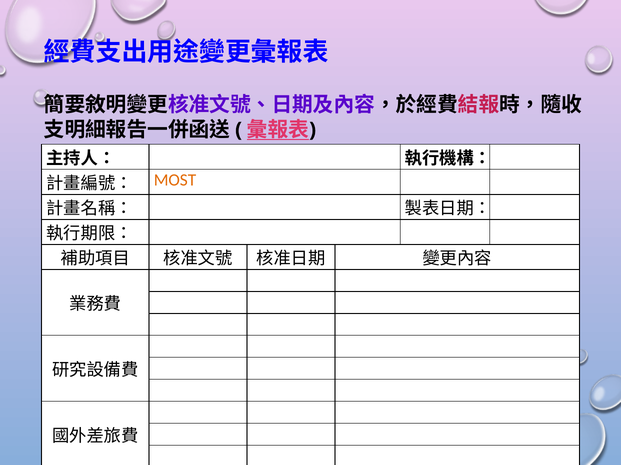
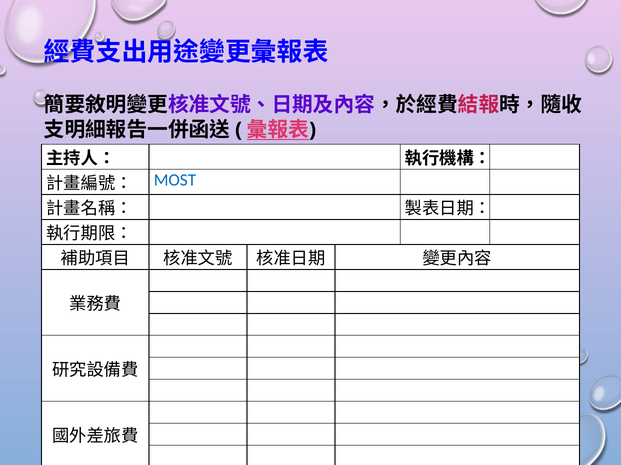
MOST colour: orange -> blue
